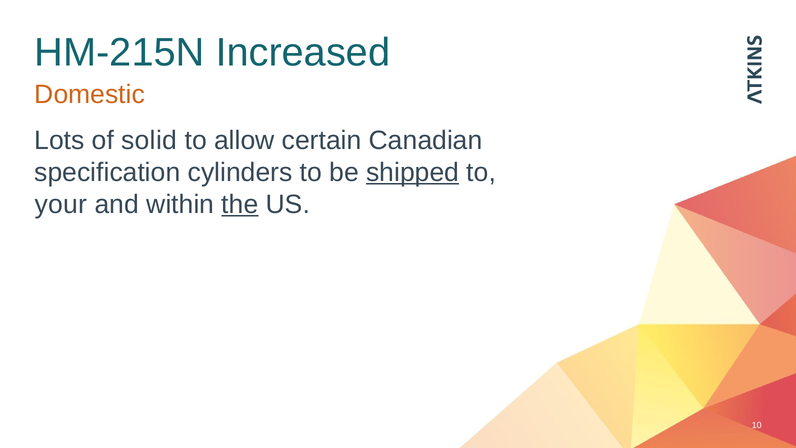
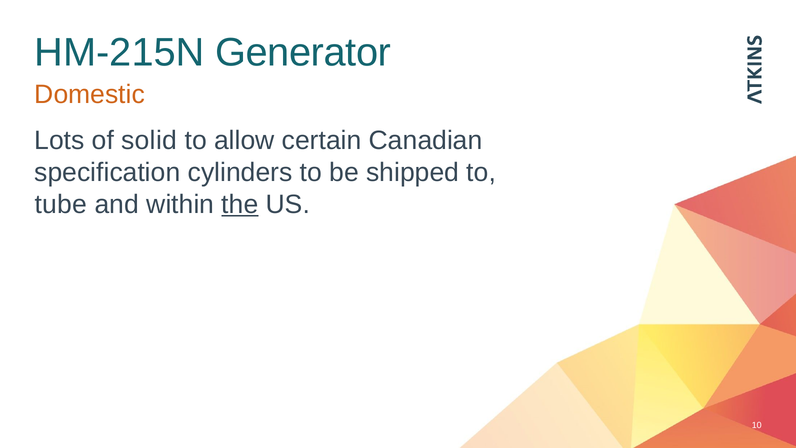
Increased: Increased -> Generator
shipped underline: present -> none
your: your -> tube
